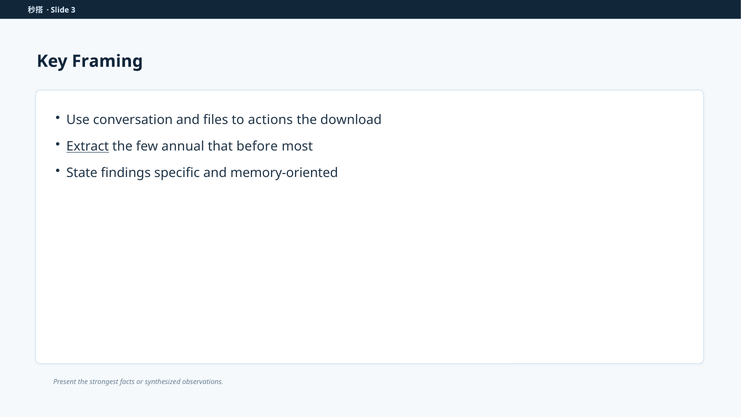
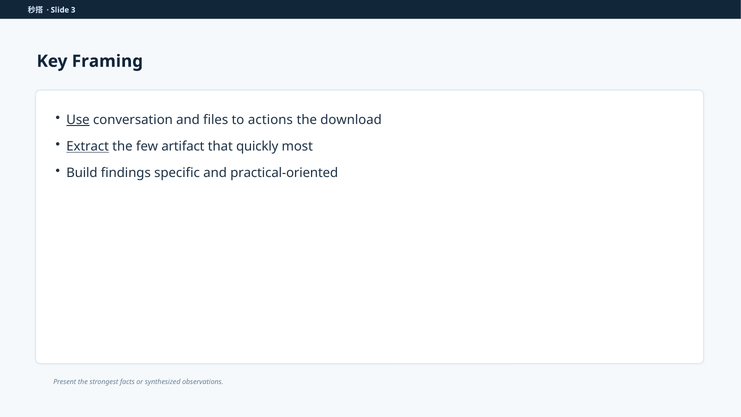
Use underline: none -> present
annual: annual -> artifact
before: before -> quickly
State: State -> Build
memory-oriented: memory-oriented -> practical-oriented
